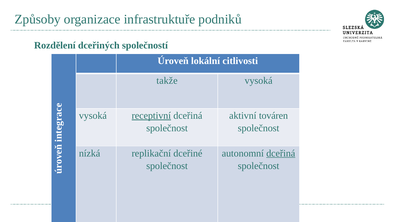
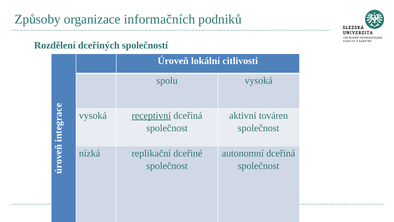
infrastruktuře: infrastruktuře -> informačních
takže: takže -> spolu
dceřiná at (281, 153) underline: present -> none
